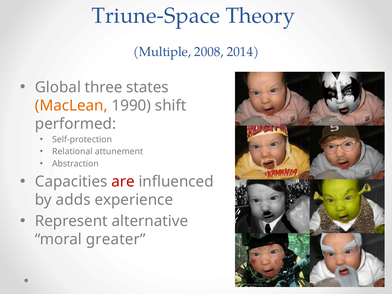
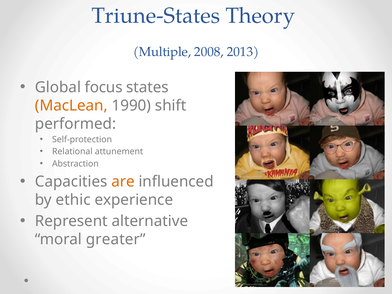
Triune-Space: Triune-Space -> Triune-States
2014: 2014 -> 2013
three: three -> focus
are colour: red -> orange
adds: adds -> ethic
